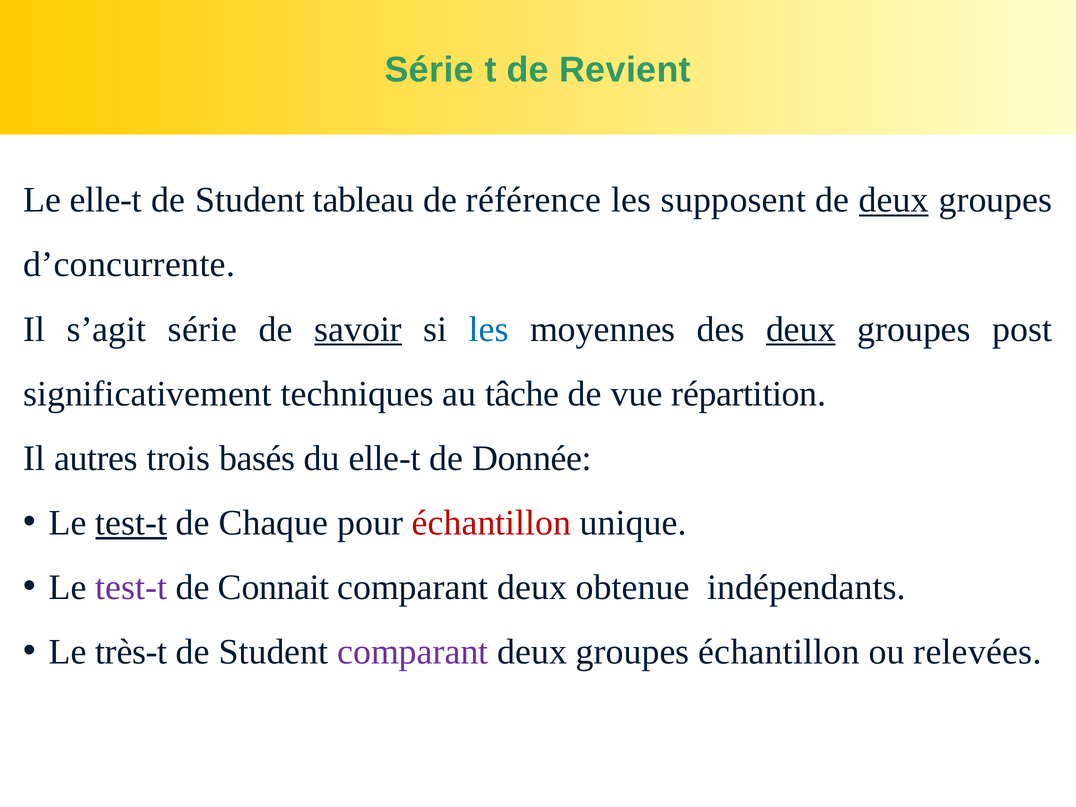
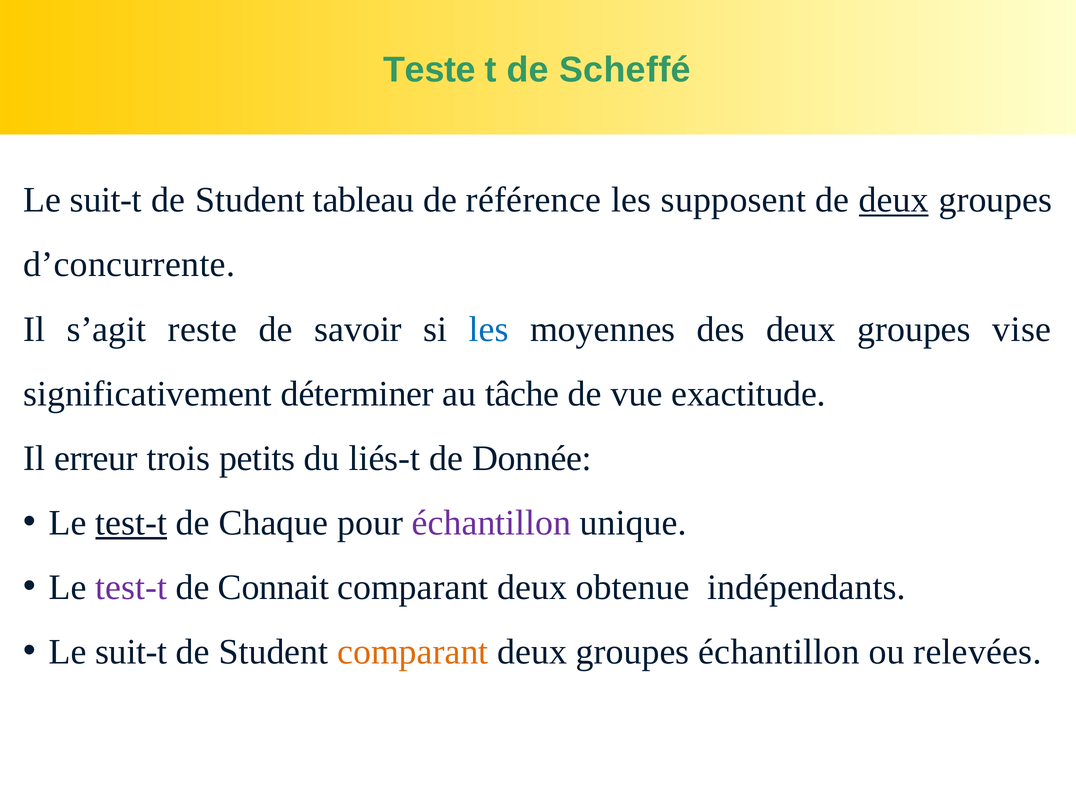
Série at (429, 70): Série -> Teste
Revient: Revient -> Scheffé
elle-t at (106, 200): elle-t -> suit-t
s’agit série: série -> reste
savoir underline: present -> none
deux at (801, 329) underline: present -> none
post: post -> vise
techniques: techniques -> déterminer
répartition: répartition -> exactitude
autres: autres -> erreur
basés: basés -> petits
du elle-t: elle-t -> liés-t
échantillon at (491, 523) colour: red -> purple
très-t at (131, 652): très-t -> suit-t
comparant at (413, 652) colour: purple -> orange
